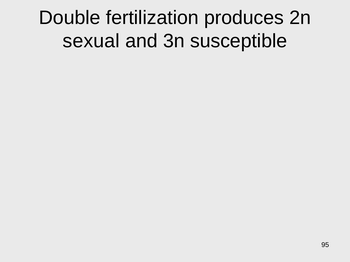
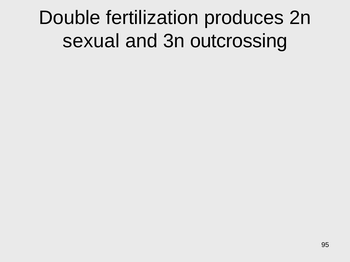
susceptible: susceptible -> outcrossing
